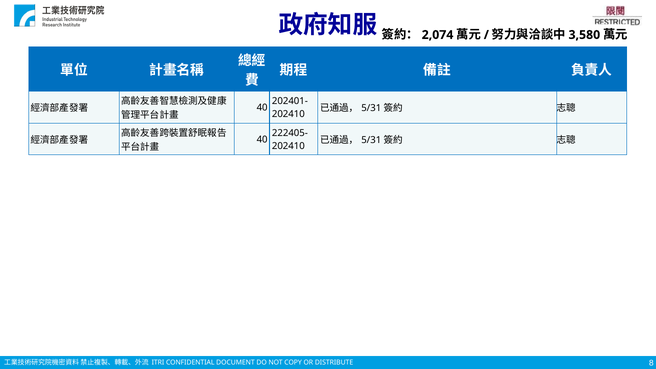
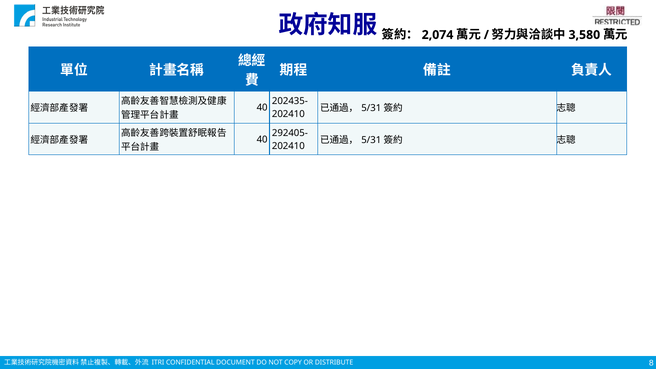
202401-: 202401- -> 202435-
222405-: 222405- -> 292405-
